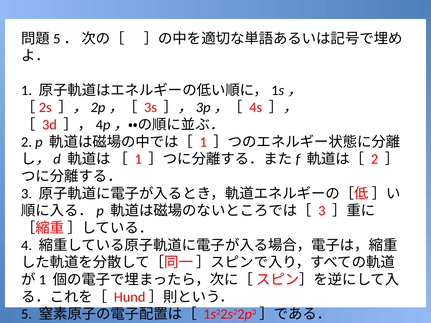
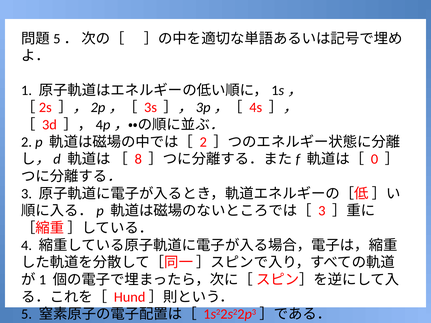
1 at (203, 142): 1 -> 2
1 at (138, 159): 1 -> 8
2 at (374, 159): 2 -> 0
